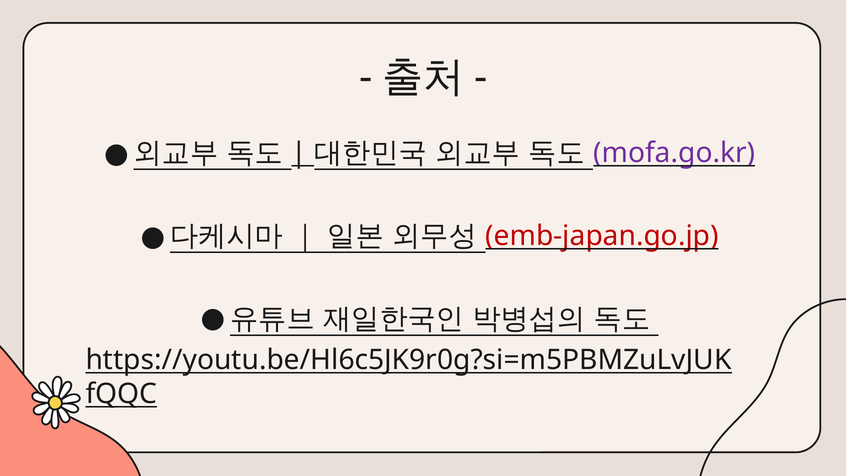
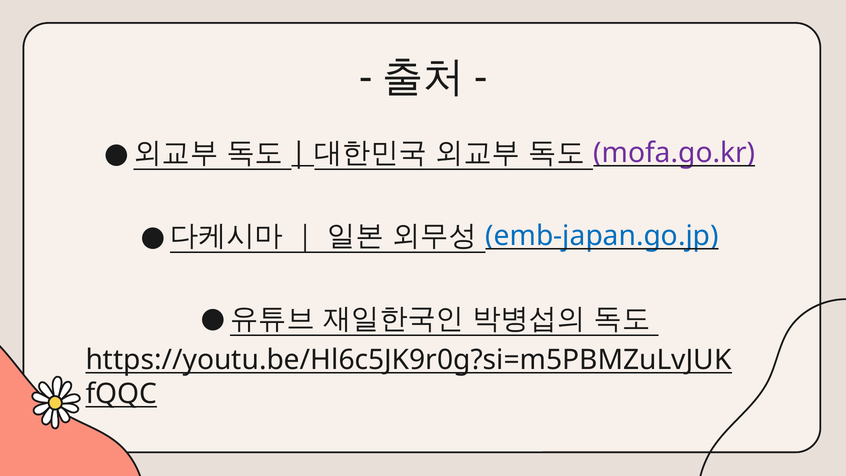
emb-japan.go.jp colour: red -> blue
